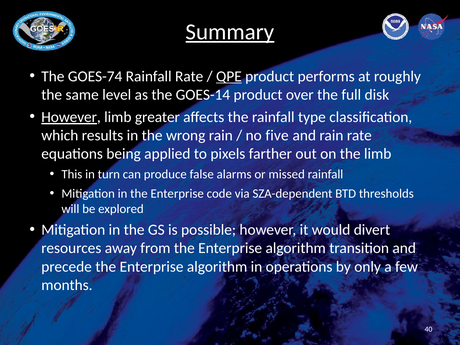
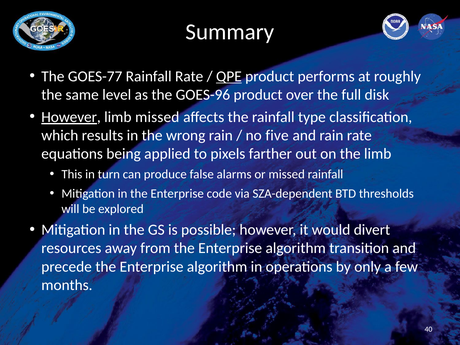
Summary underline: present -> none
GOES-74: GOES-74 -> GOES-77
GOES-14: GOES-14 -> GOES-96
limb greater: greater -> missed
